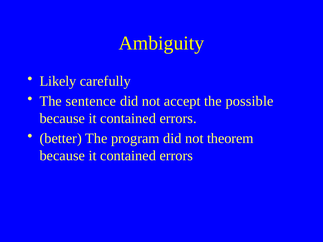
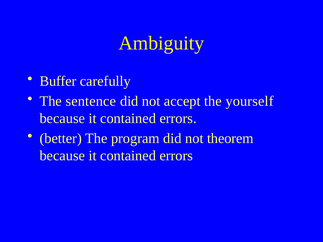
Likely: Likely -> Buffer
possible: possible -> yourself
